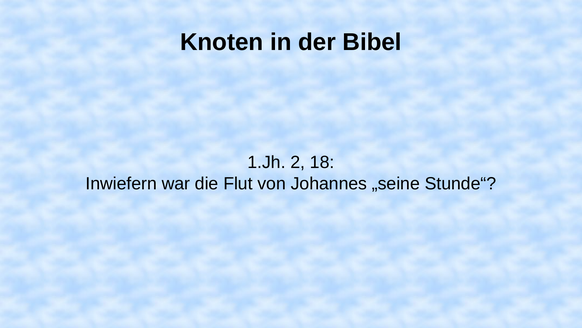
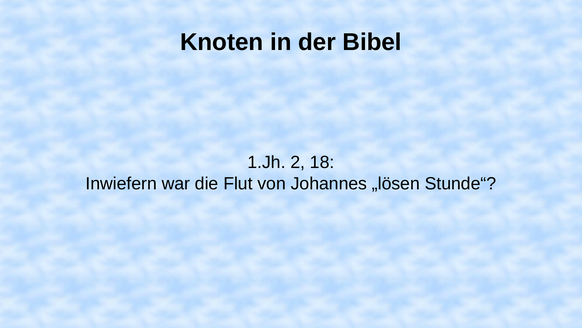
„seine: „seine -> „lösen
